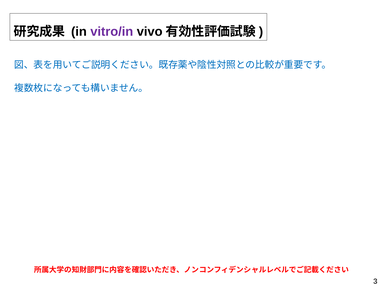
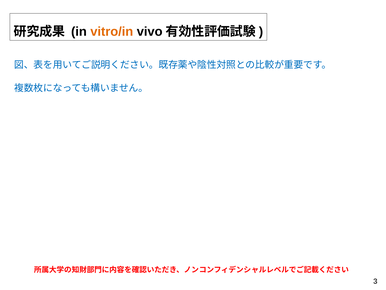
vitro/in colour: purple -> orange
